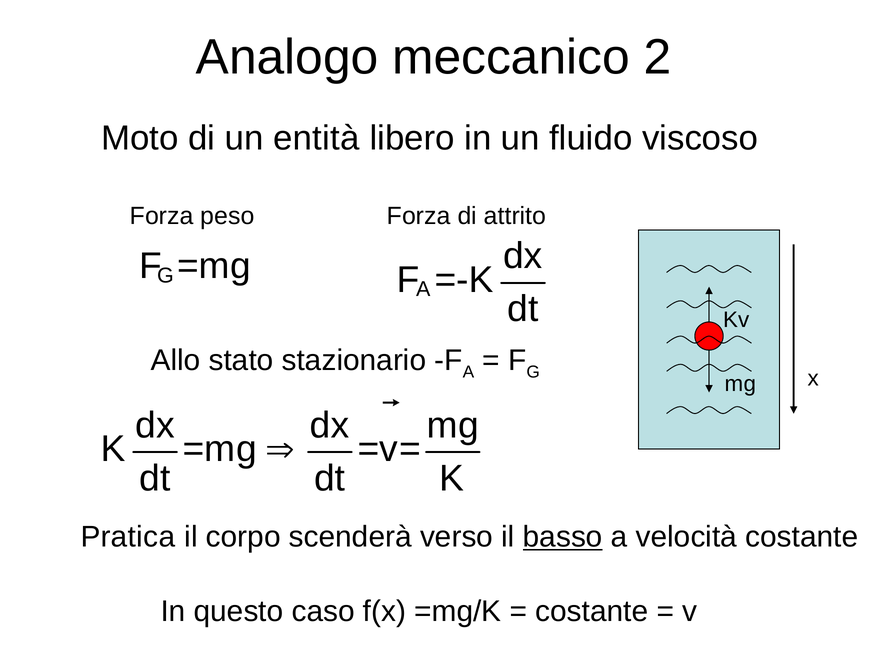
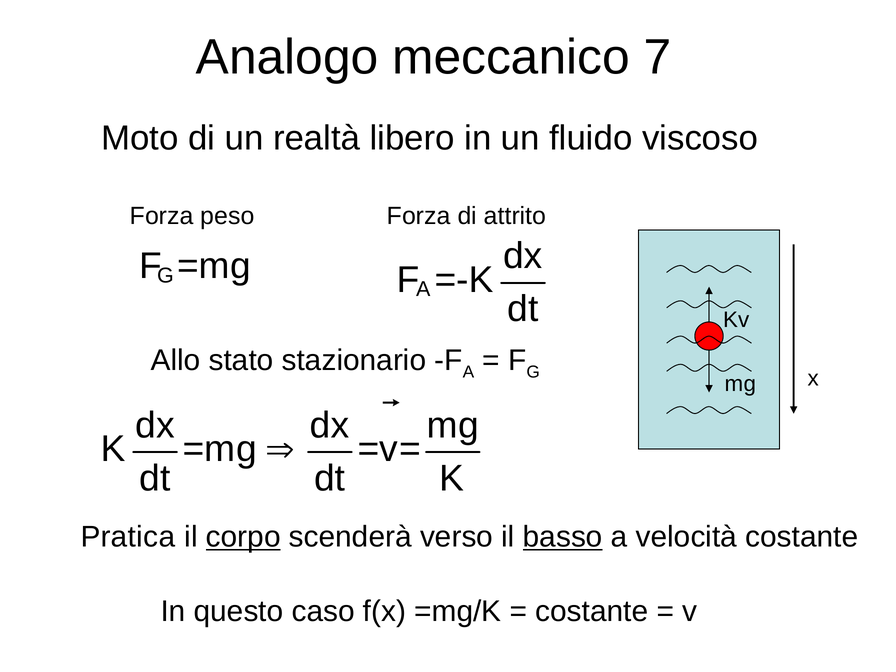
2: 2 -> 7
entità: entità -> realtà
corpo underline: none -> present
